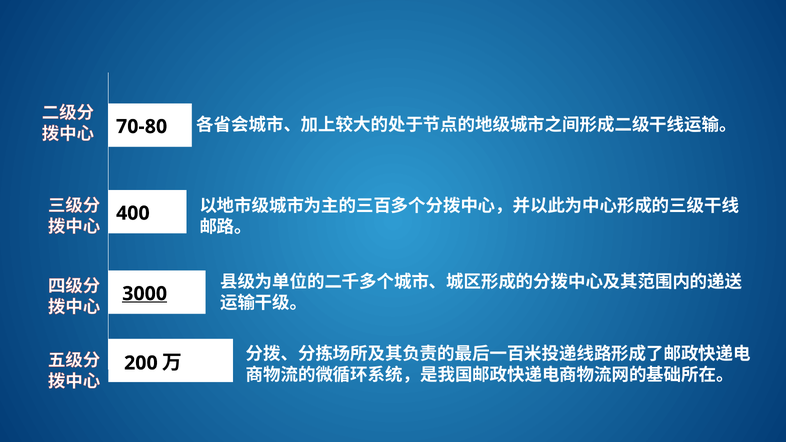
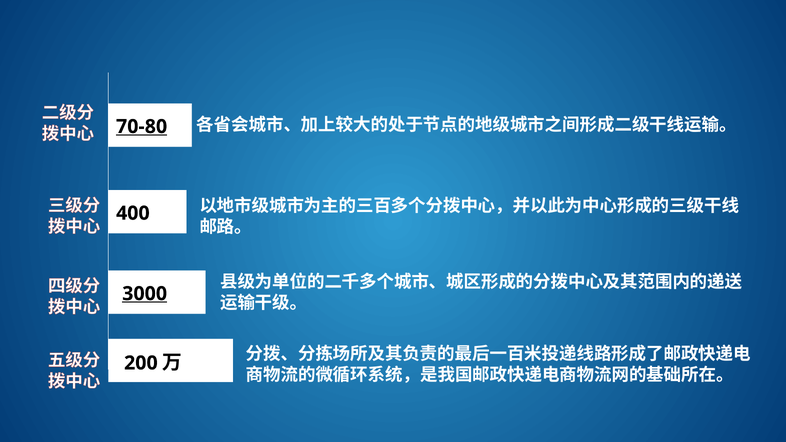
70-80 underline: none -> present
